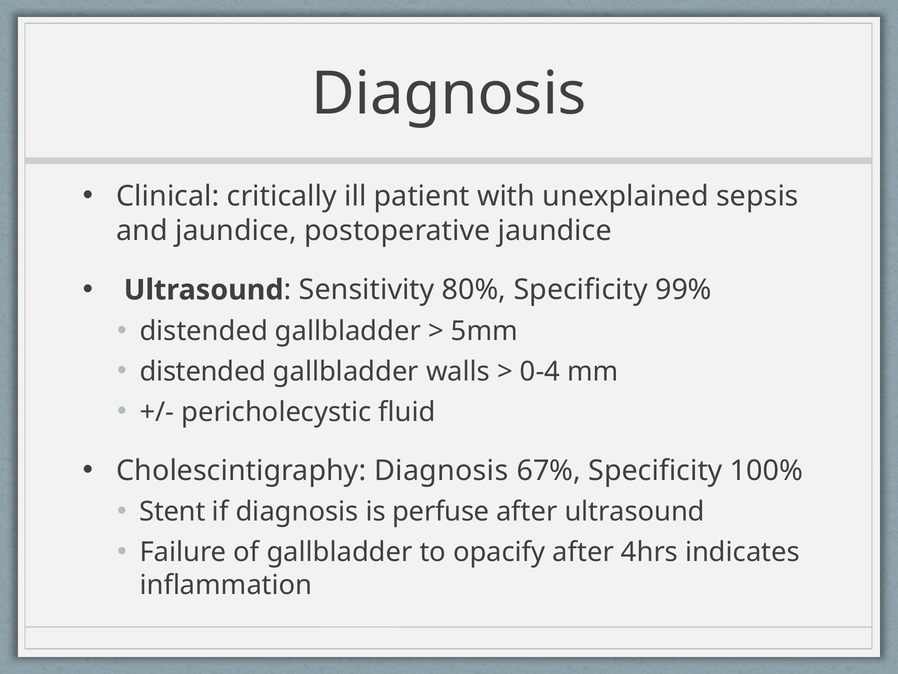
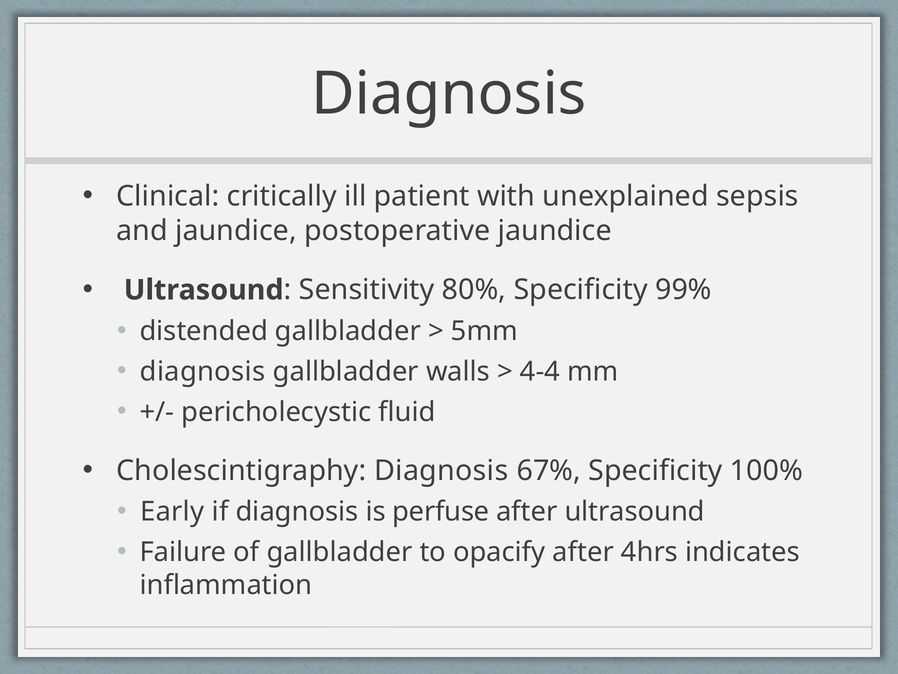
distended at (203, 371): distended -> diagnosis
0-4: 0-4 -> 4-4
Stent: Stent -> Early
